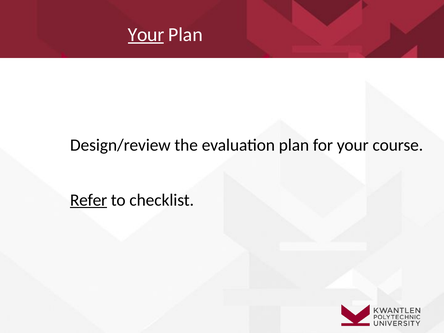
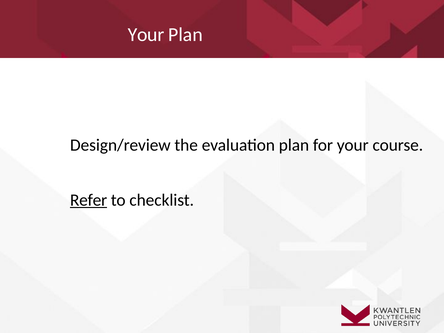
Your at (146, 35) underline: present -> none
